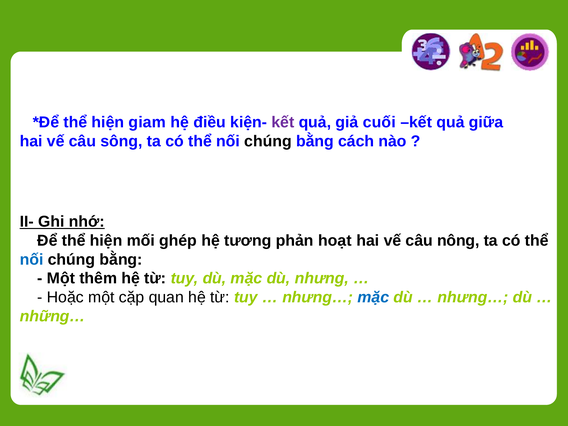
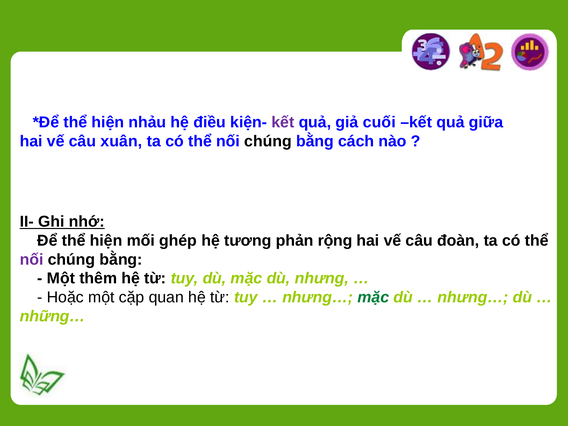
giam: giam -> nhảu
sông: sông -> xuân
hoạt: hoạt -> rộng
nông: nông -> đoàn
nối at (32, 260) colour: blue -> purple
mặc at (373, 297) colour: blue -> green
